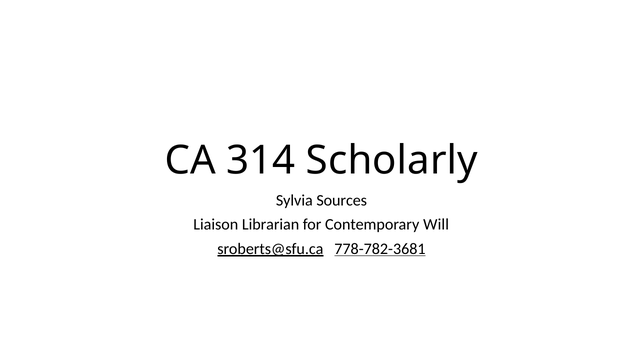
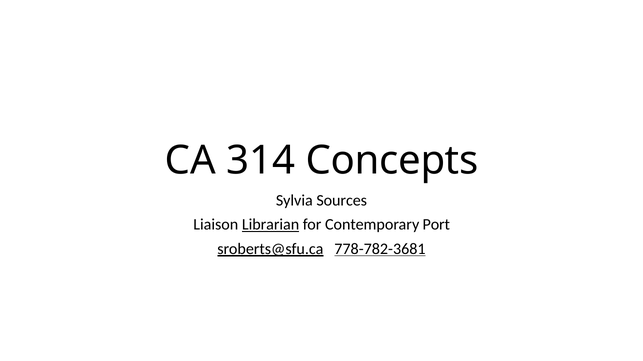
Scholarly: Scholarly -> Concepts
Librarian underline: none -> present
Will: Will -> Port
